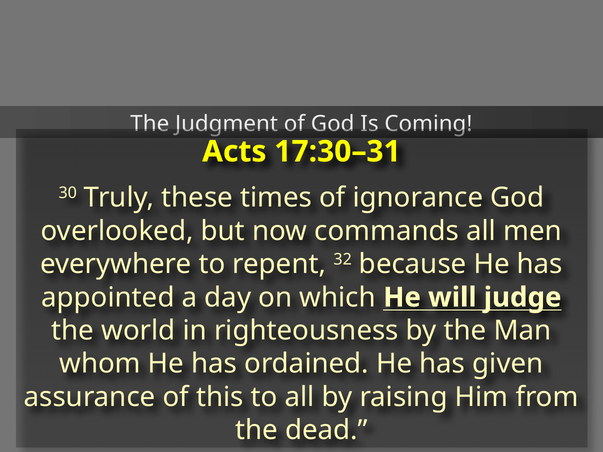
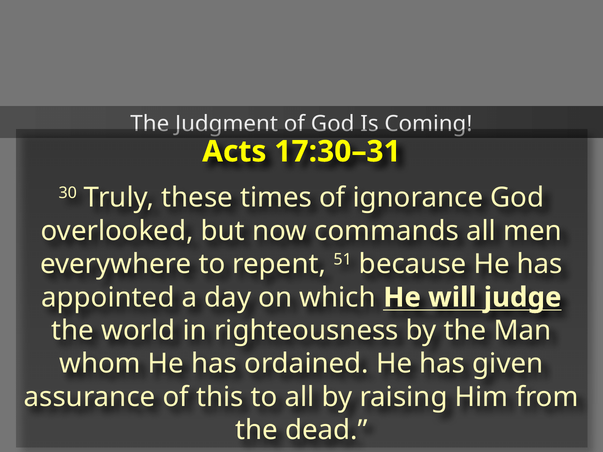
32: 32 -> 51
